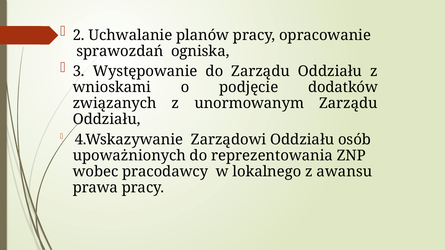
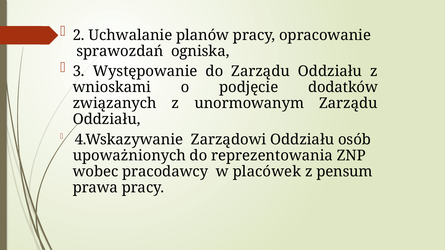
lokalnego: lokalnego -> placówek
awansu: awansu -> pensum
